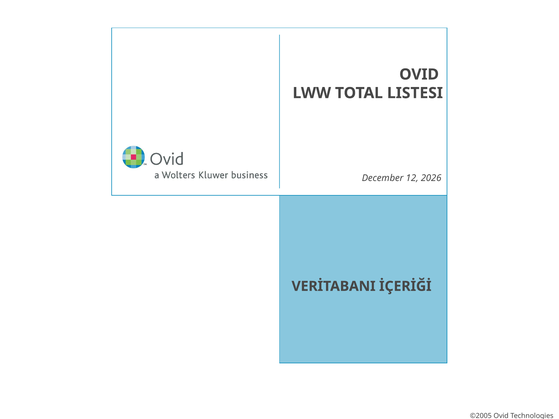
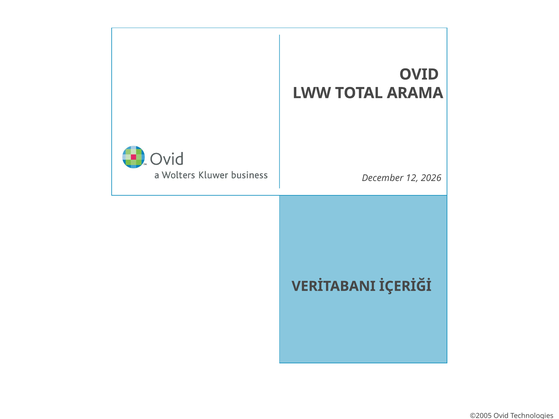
LISTESI: LISTESI -> ARAMA
